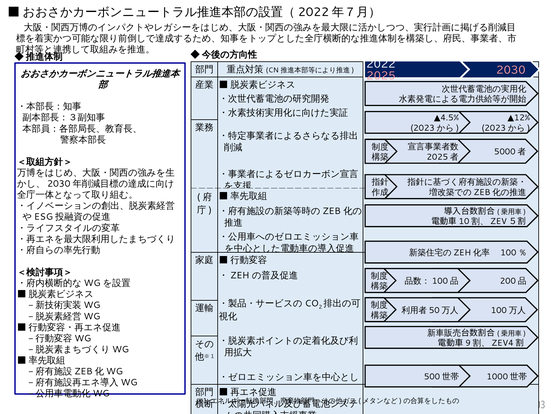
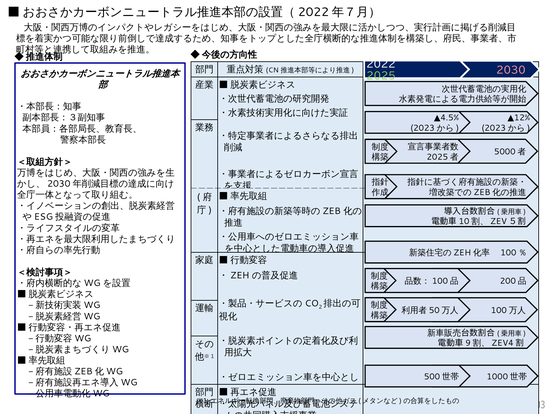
2025 colour: pink -> light green
